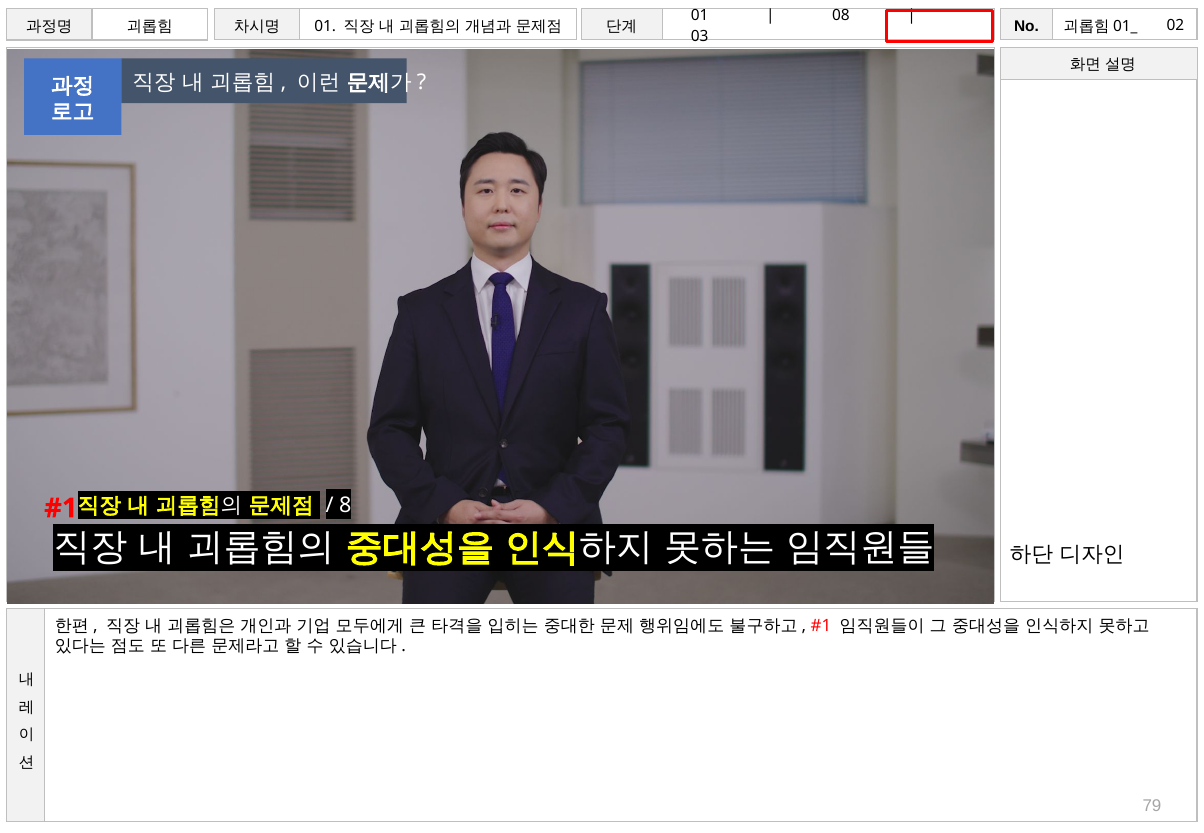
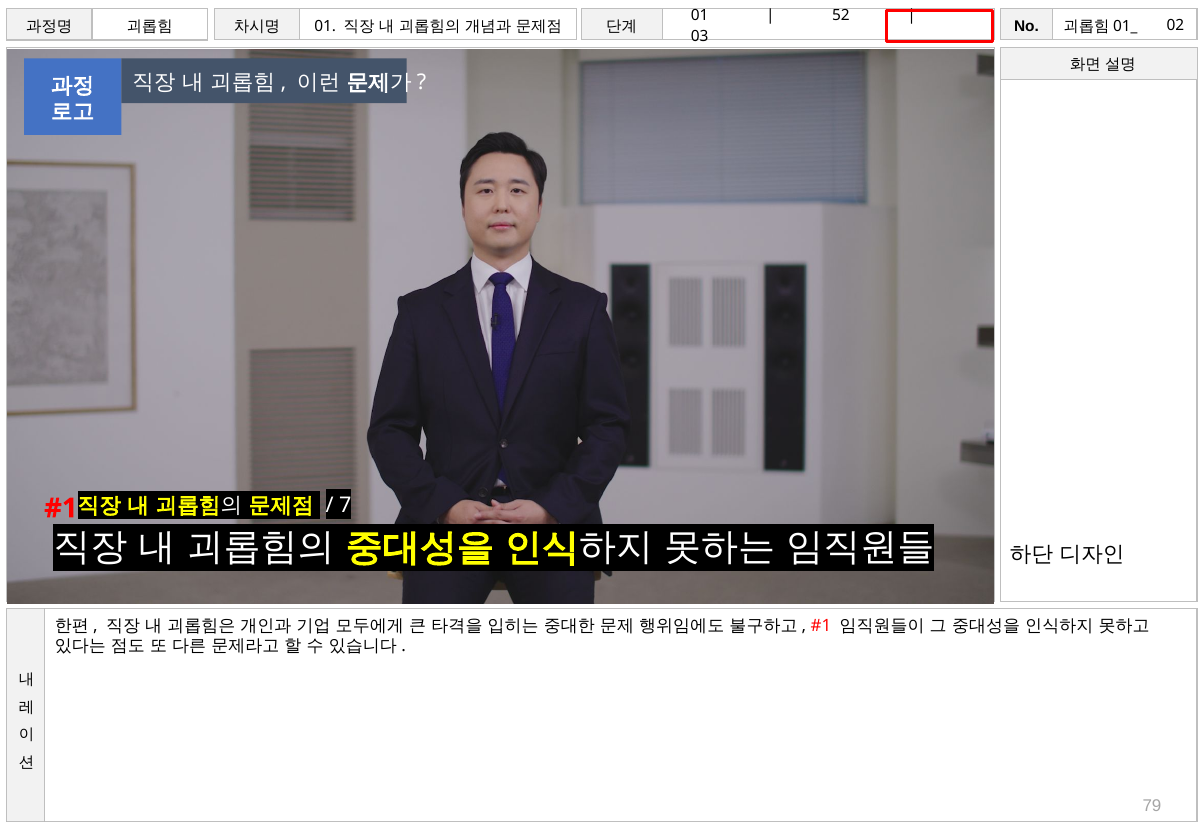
08: 08 -> 52
8: 8 -> 7
